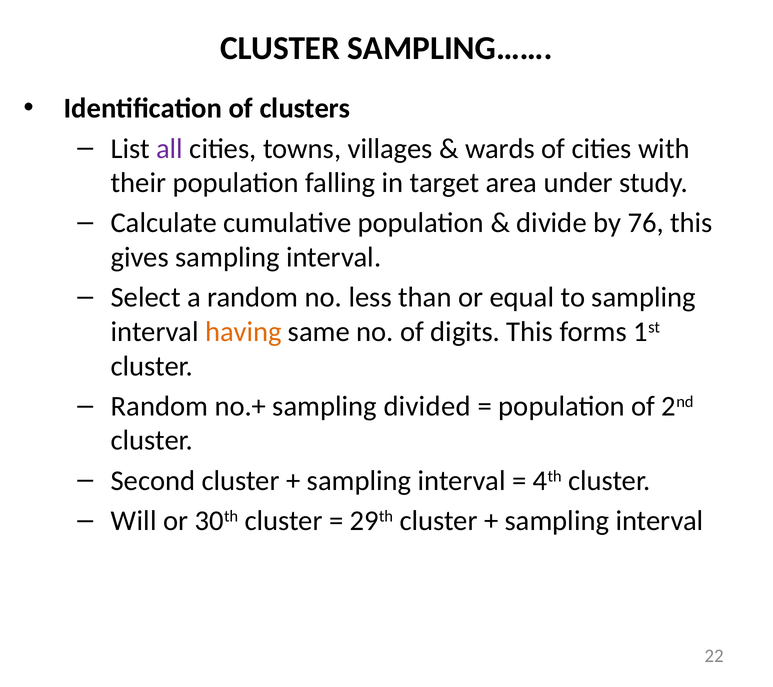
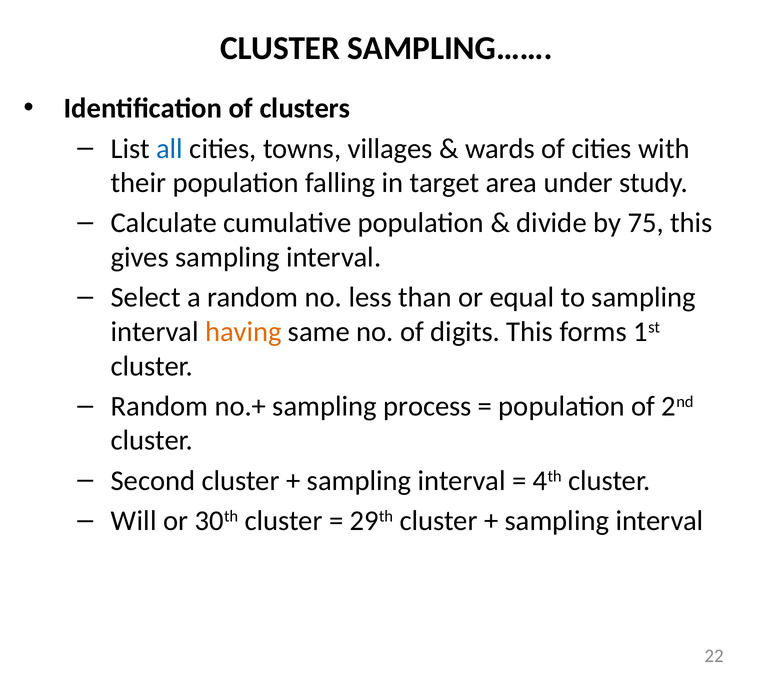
all colour: purple -> blue
76: 76 -> 75
divided: divided -> process
